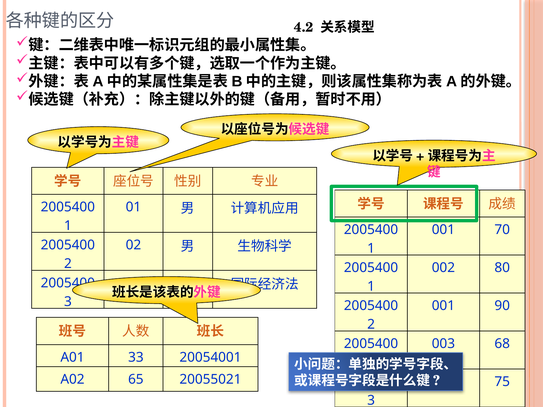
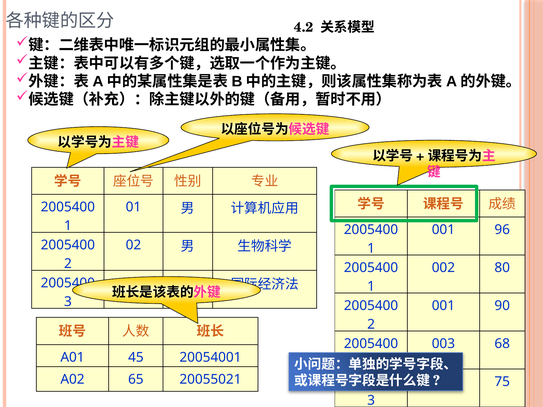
70: 70 -> 96
33: 33 -> 45
